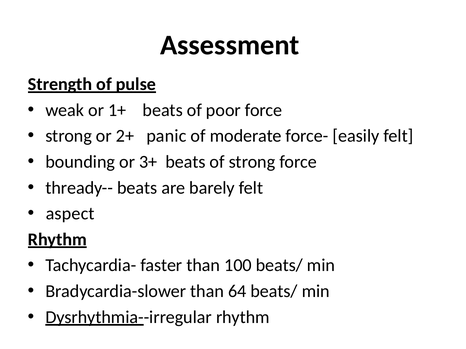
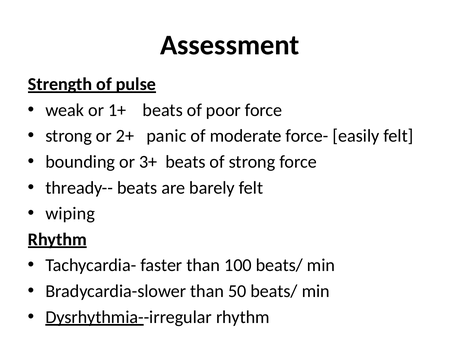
aspect: aspect -> wiping
64: 64 -> 50
